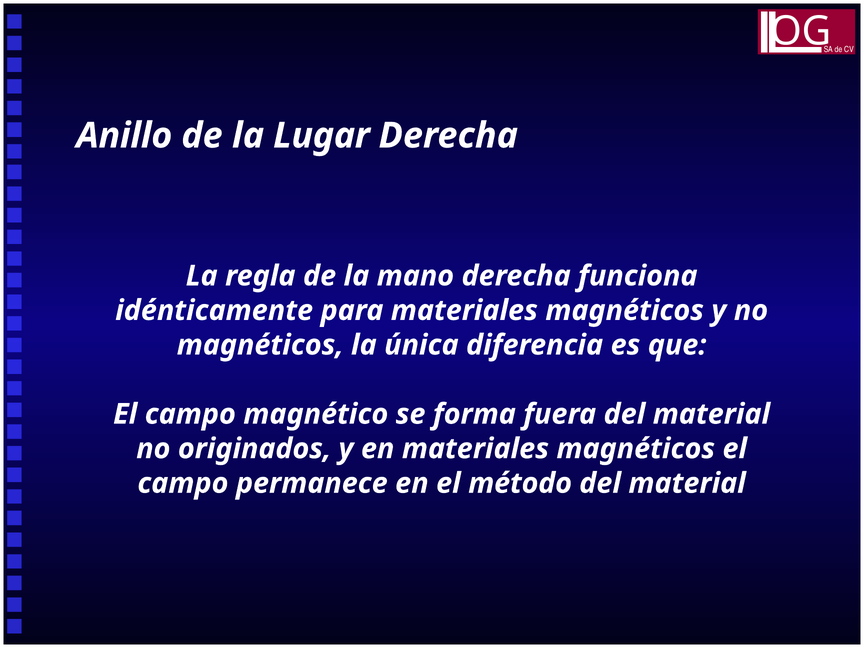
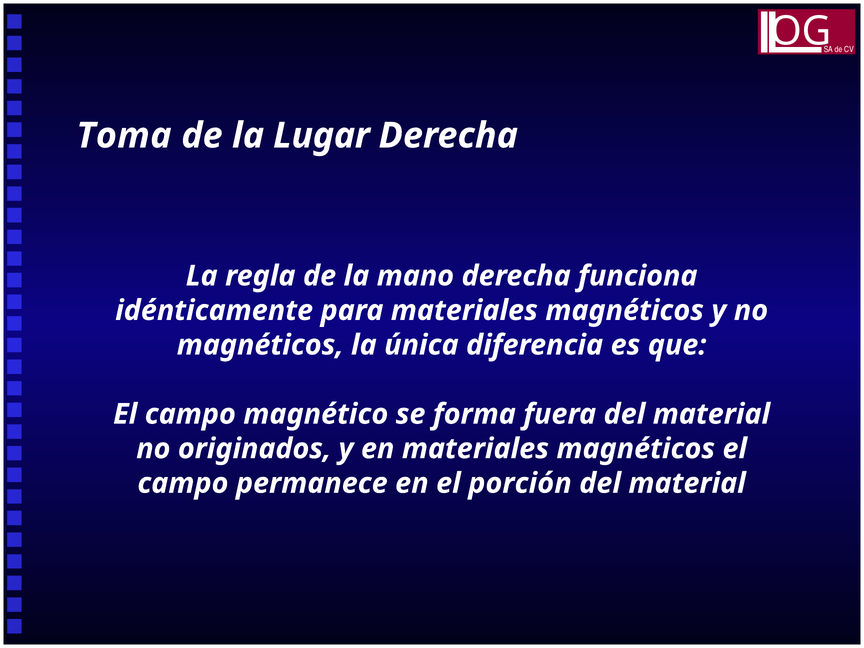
Anillo: Anillo -> Toma
método: método -> porción
